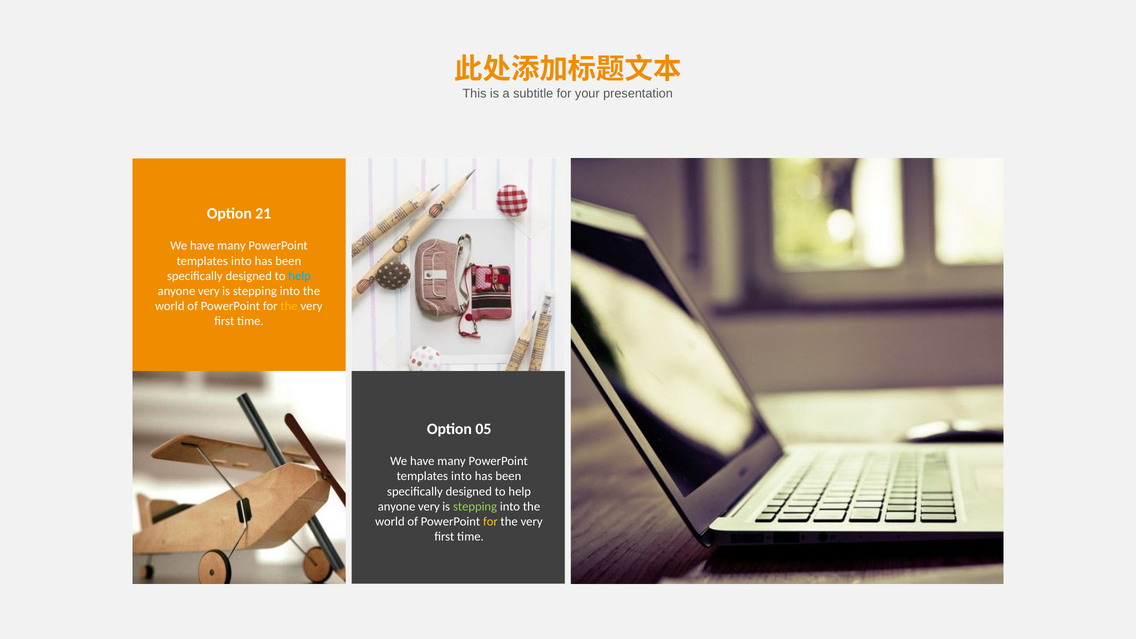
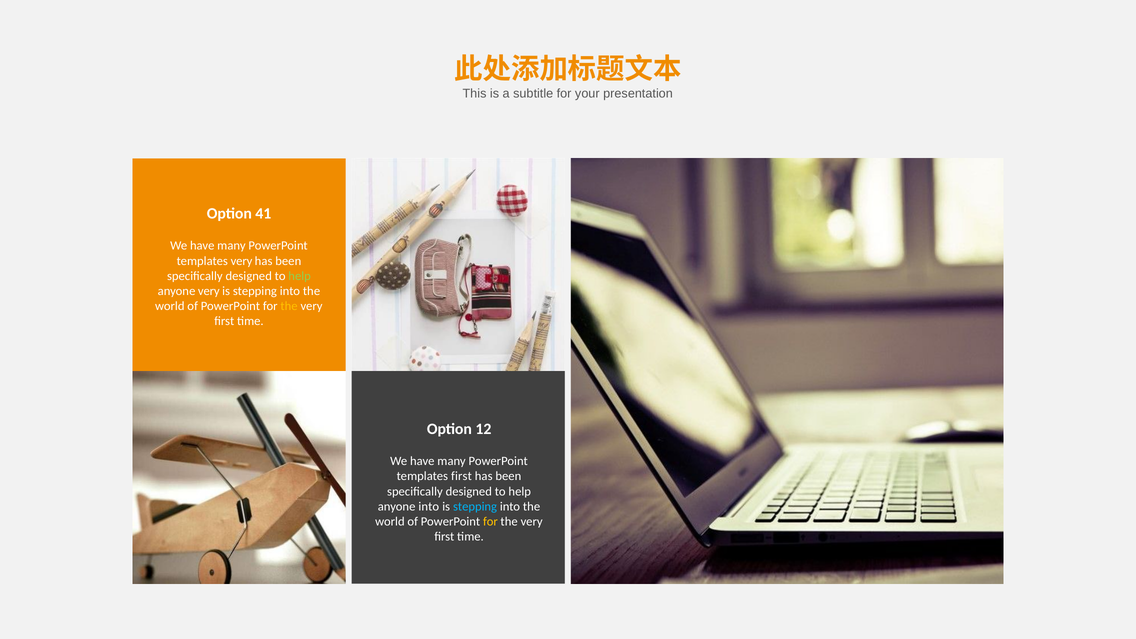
21: 21 -> 41
into at (241, 261): into -> very
help at (300, 276) colour: light blue -> light green
05: 05 -> 12
into at (461, 476): into -> first
very at (429, 506): very -> into
stepping at (475, 506) colour: light green -> light blue
